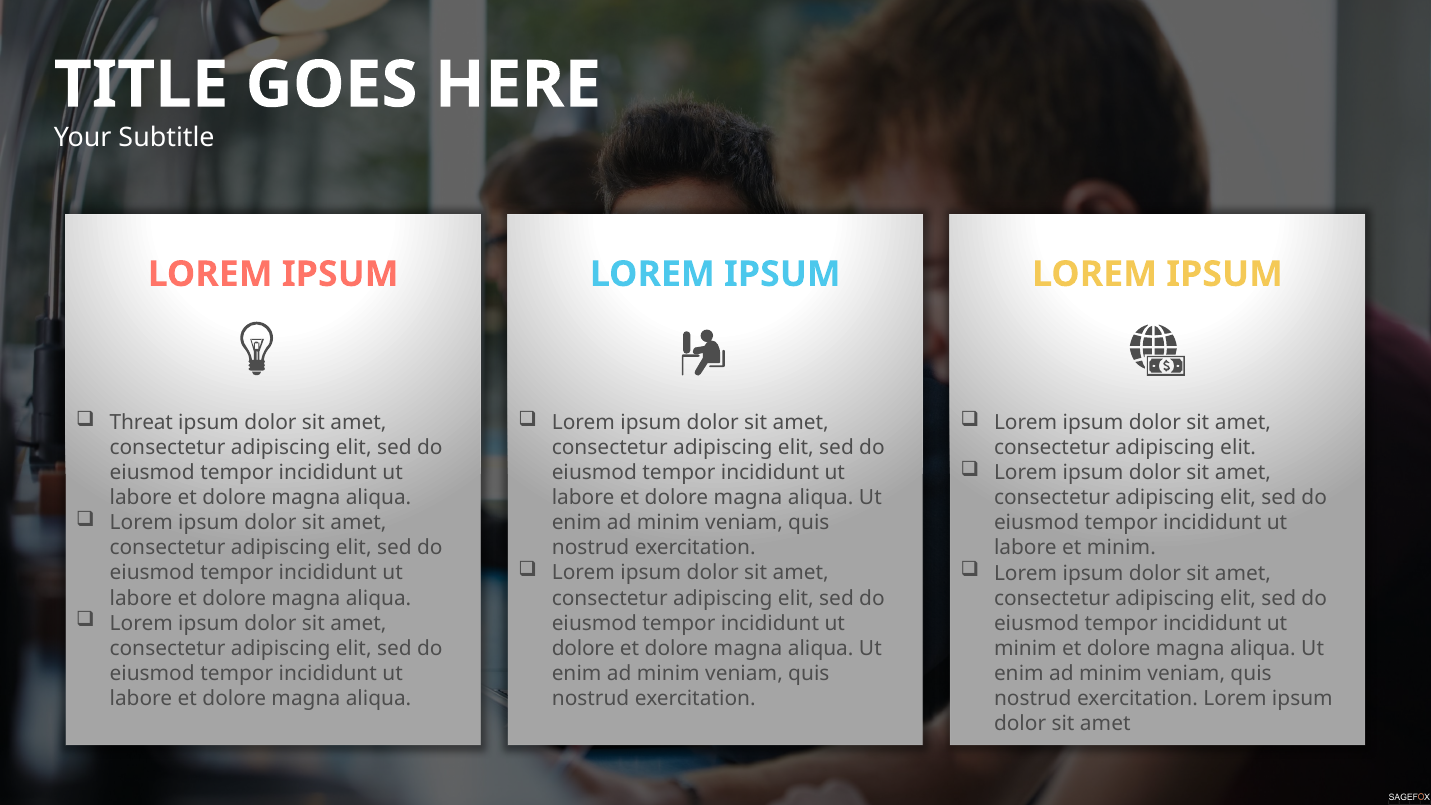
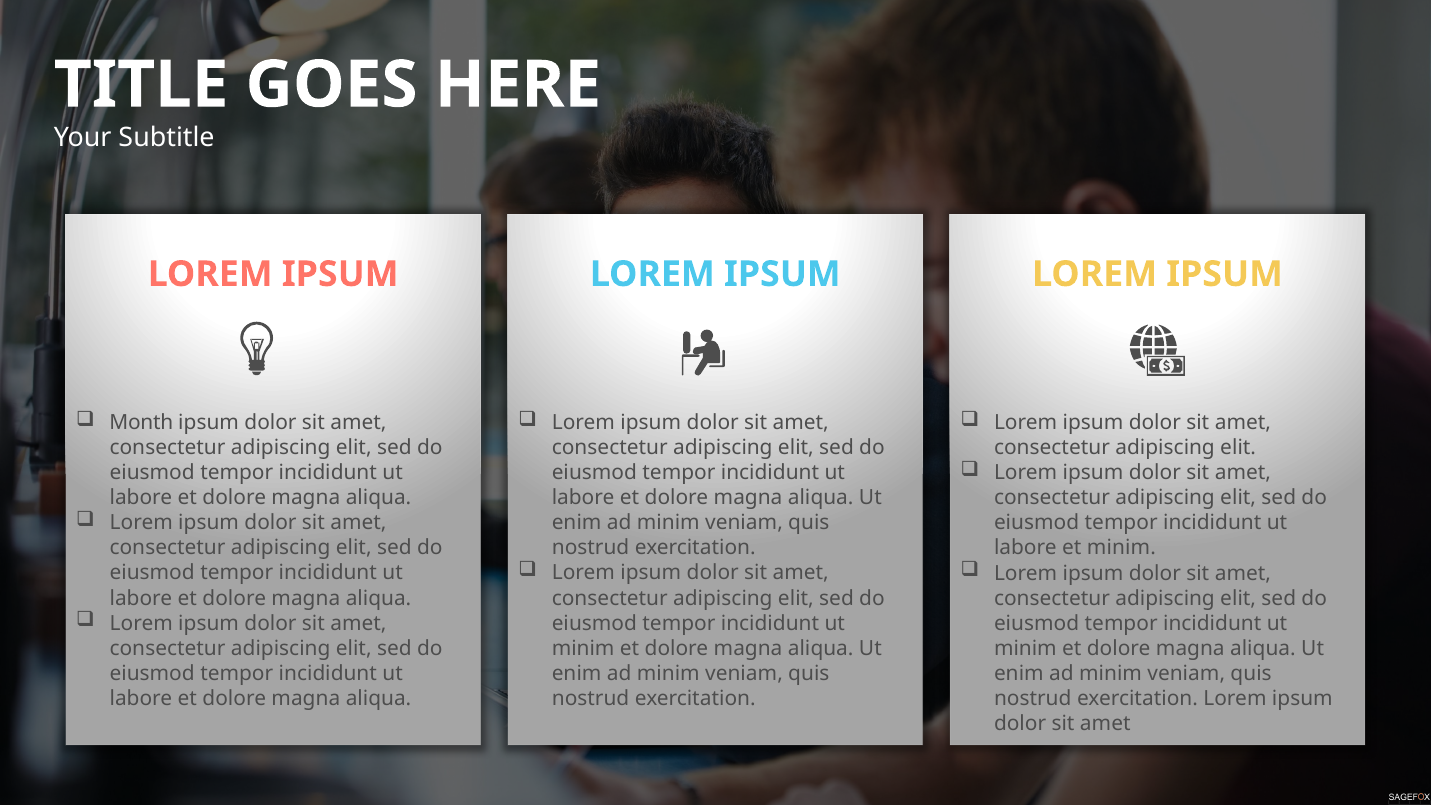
Threat: Threat -> Month
dolore at (583, 648): dolore -> minim
